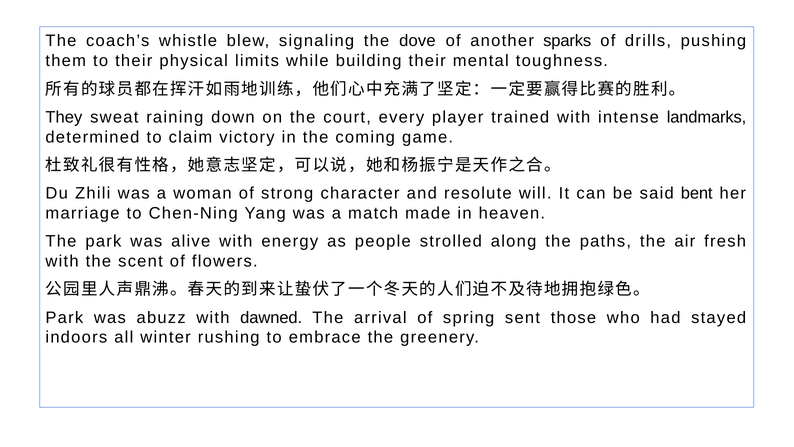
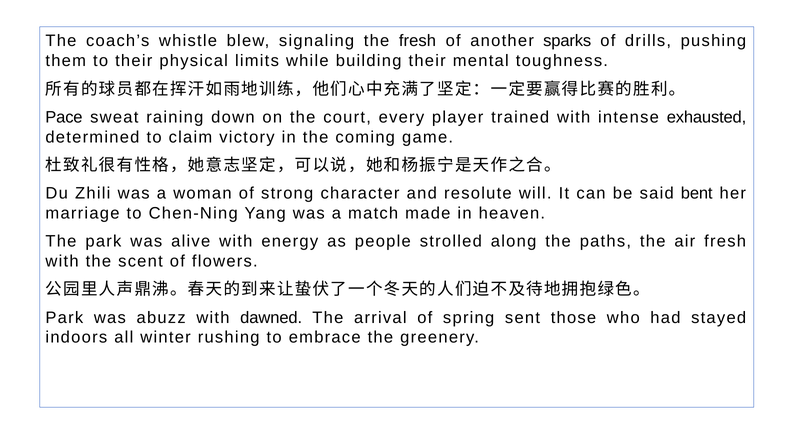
the dove: dove -> fresh
They: They -> Pace
landmarks: landmarks -> exhausted
